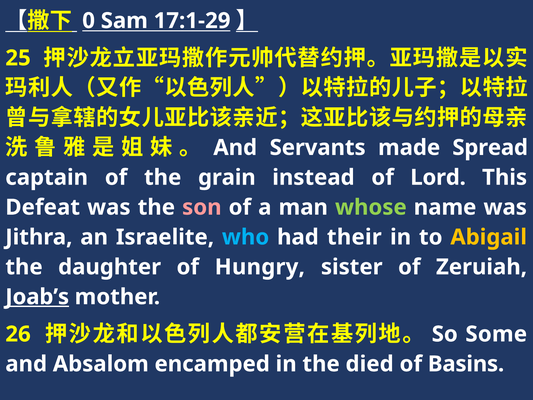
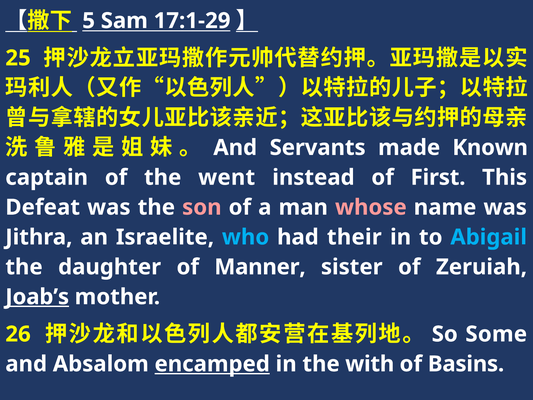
0: 0 -> 5
Spread: Spread -> Known
grain: grain -> went
Lord: Lord -> First
whose colour: light green -> pink
Abigail colour: yellow -> light blue
Hungry: Hungry -> Manner
encamped underline: none -> present
died: died -> with
